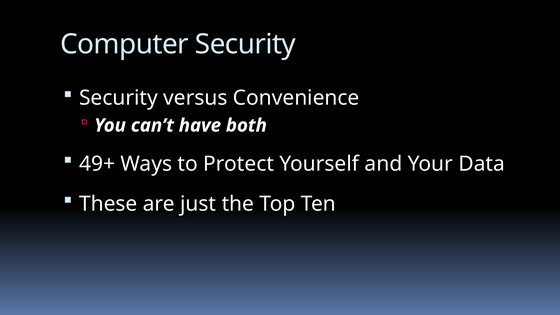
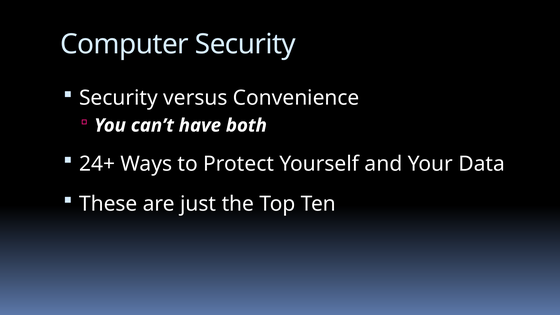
49+: 49+ -> 24+
